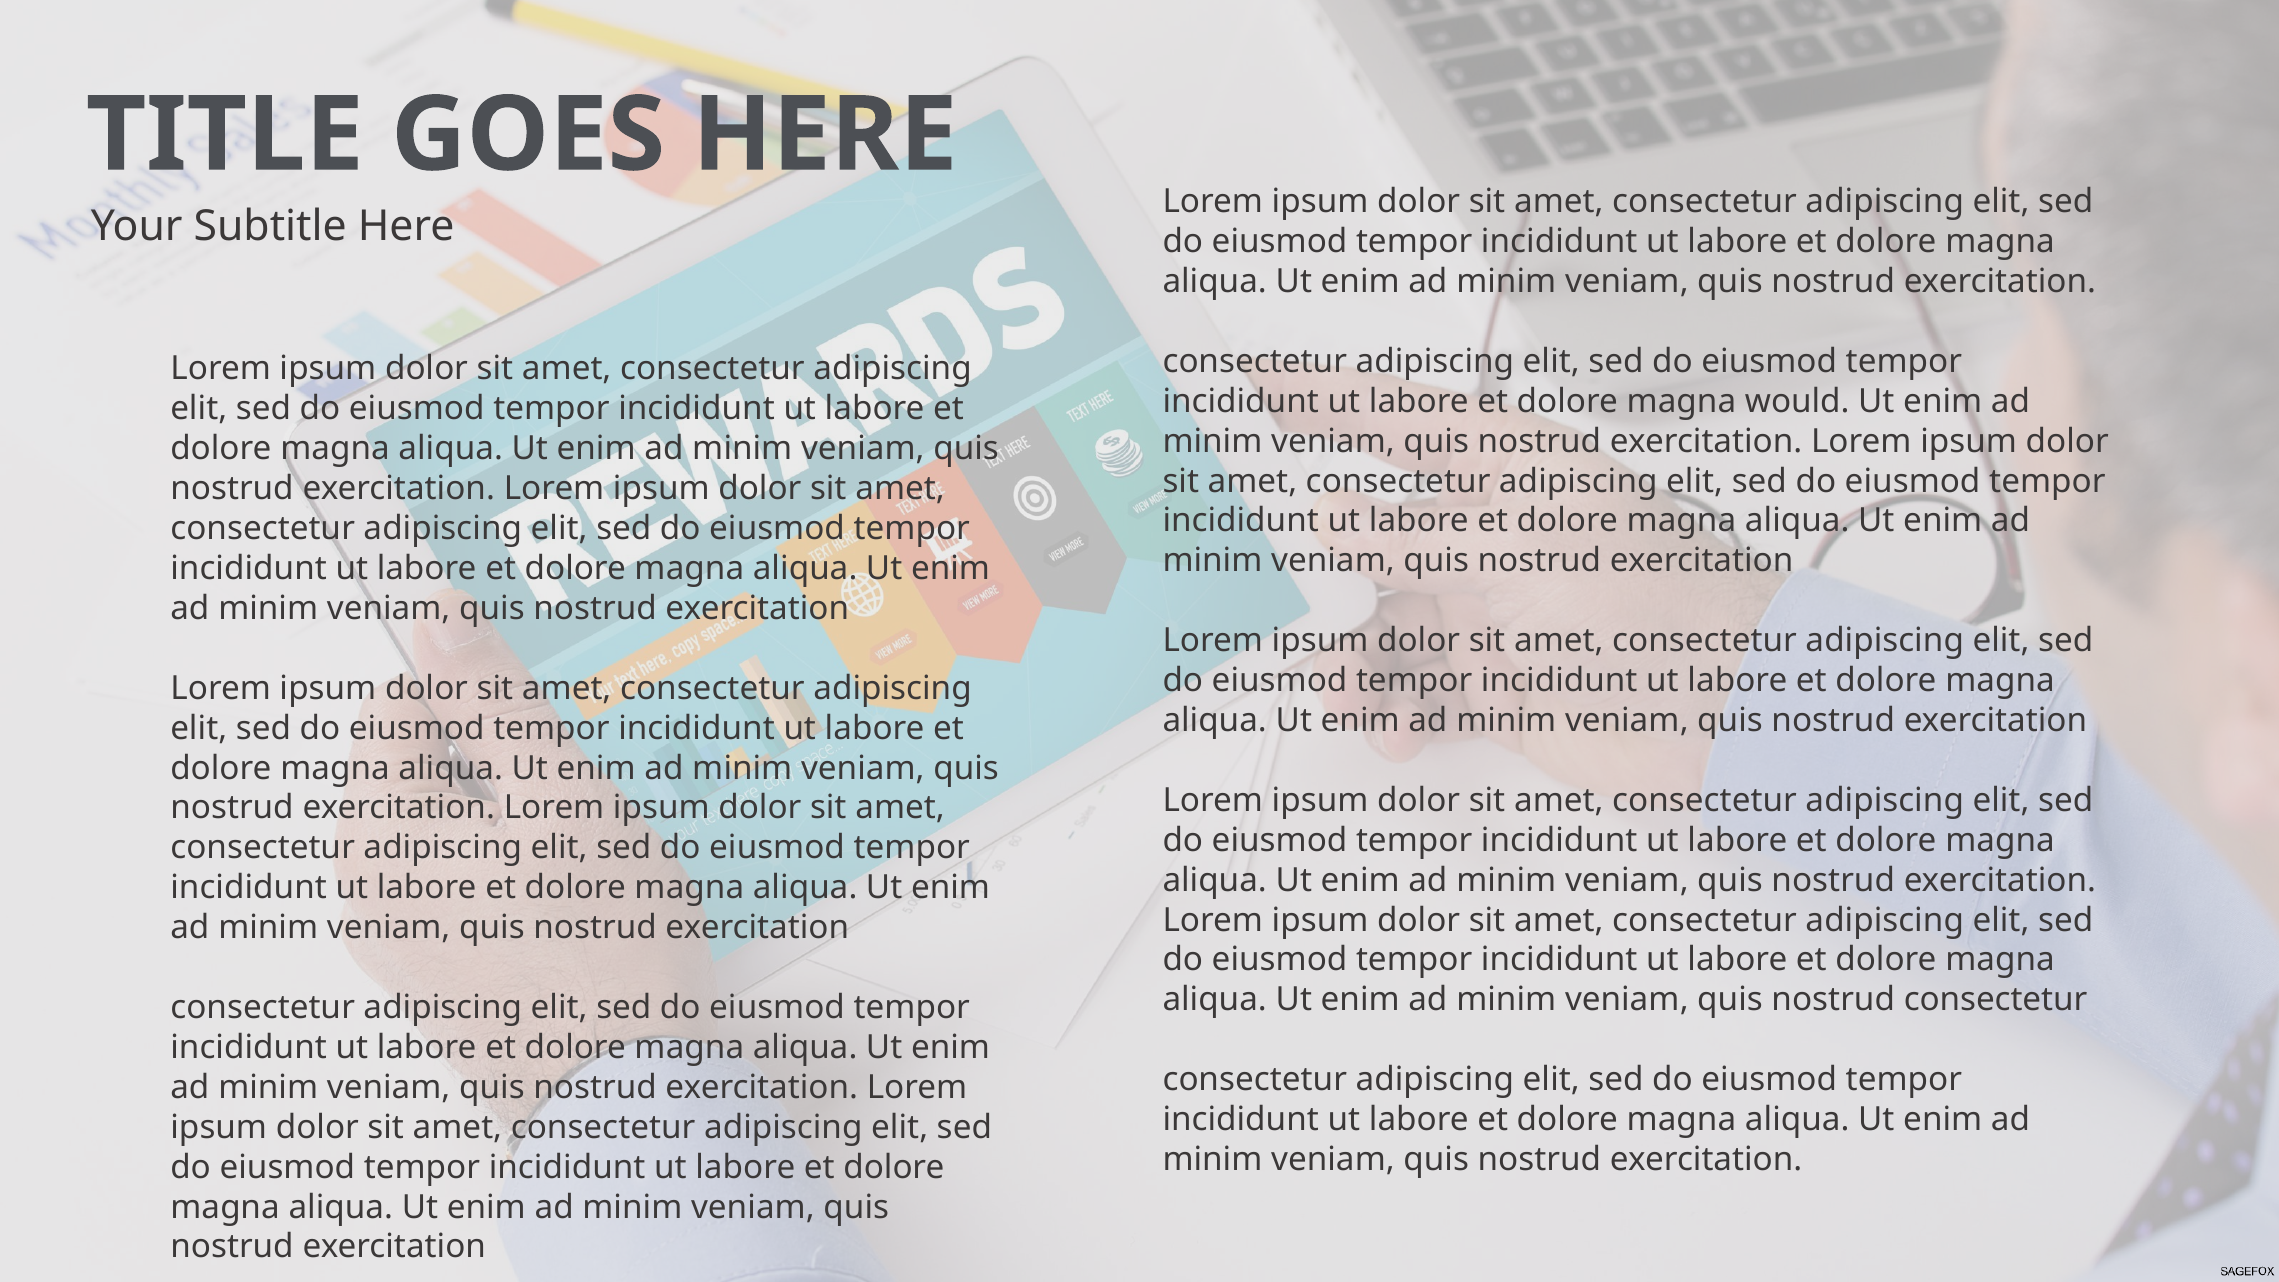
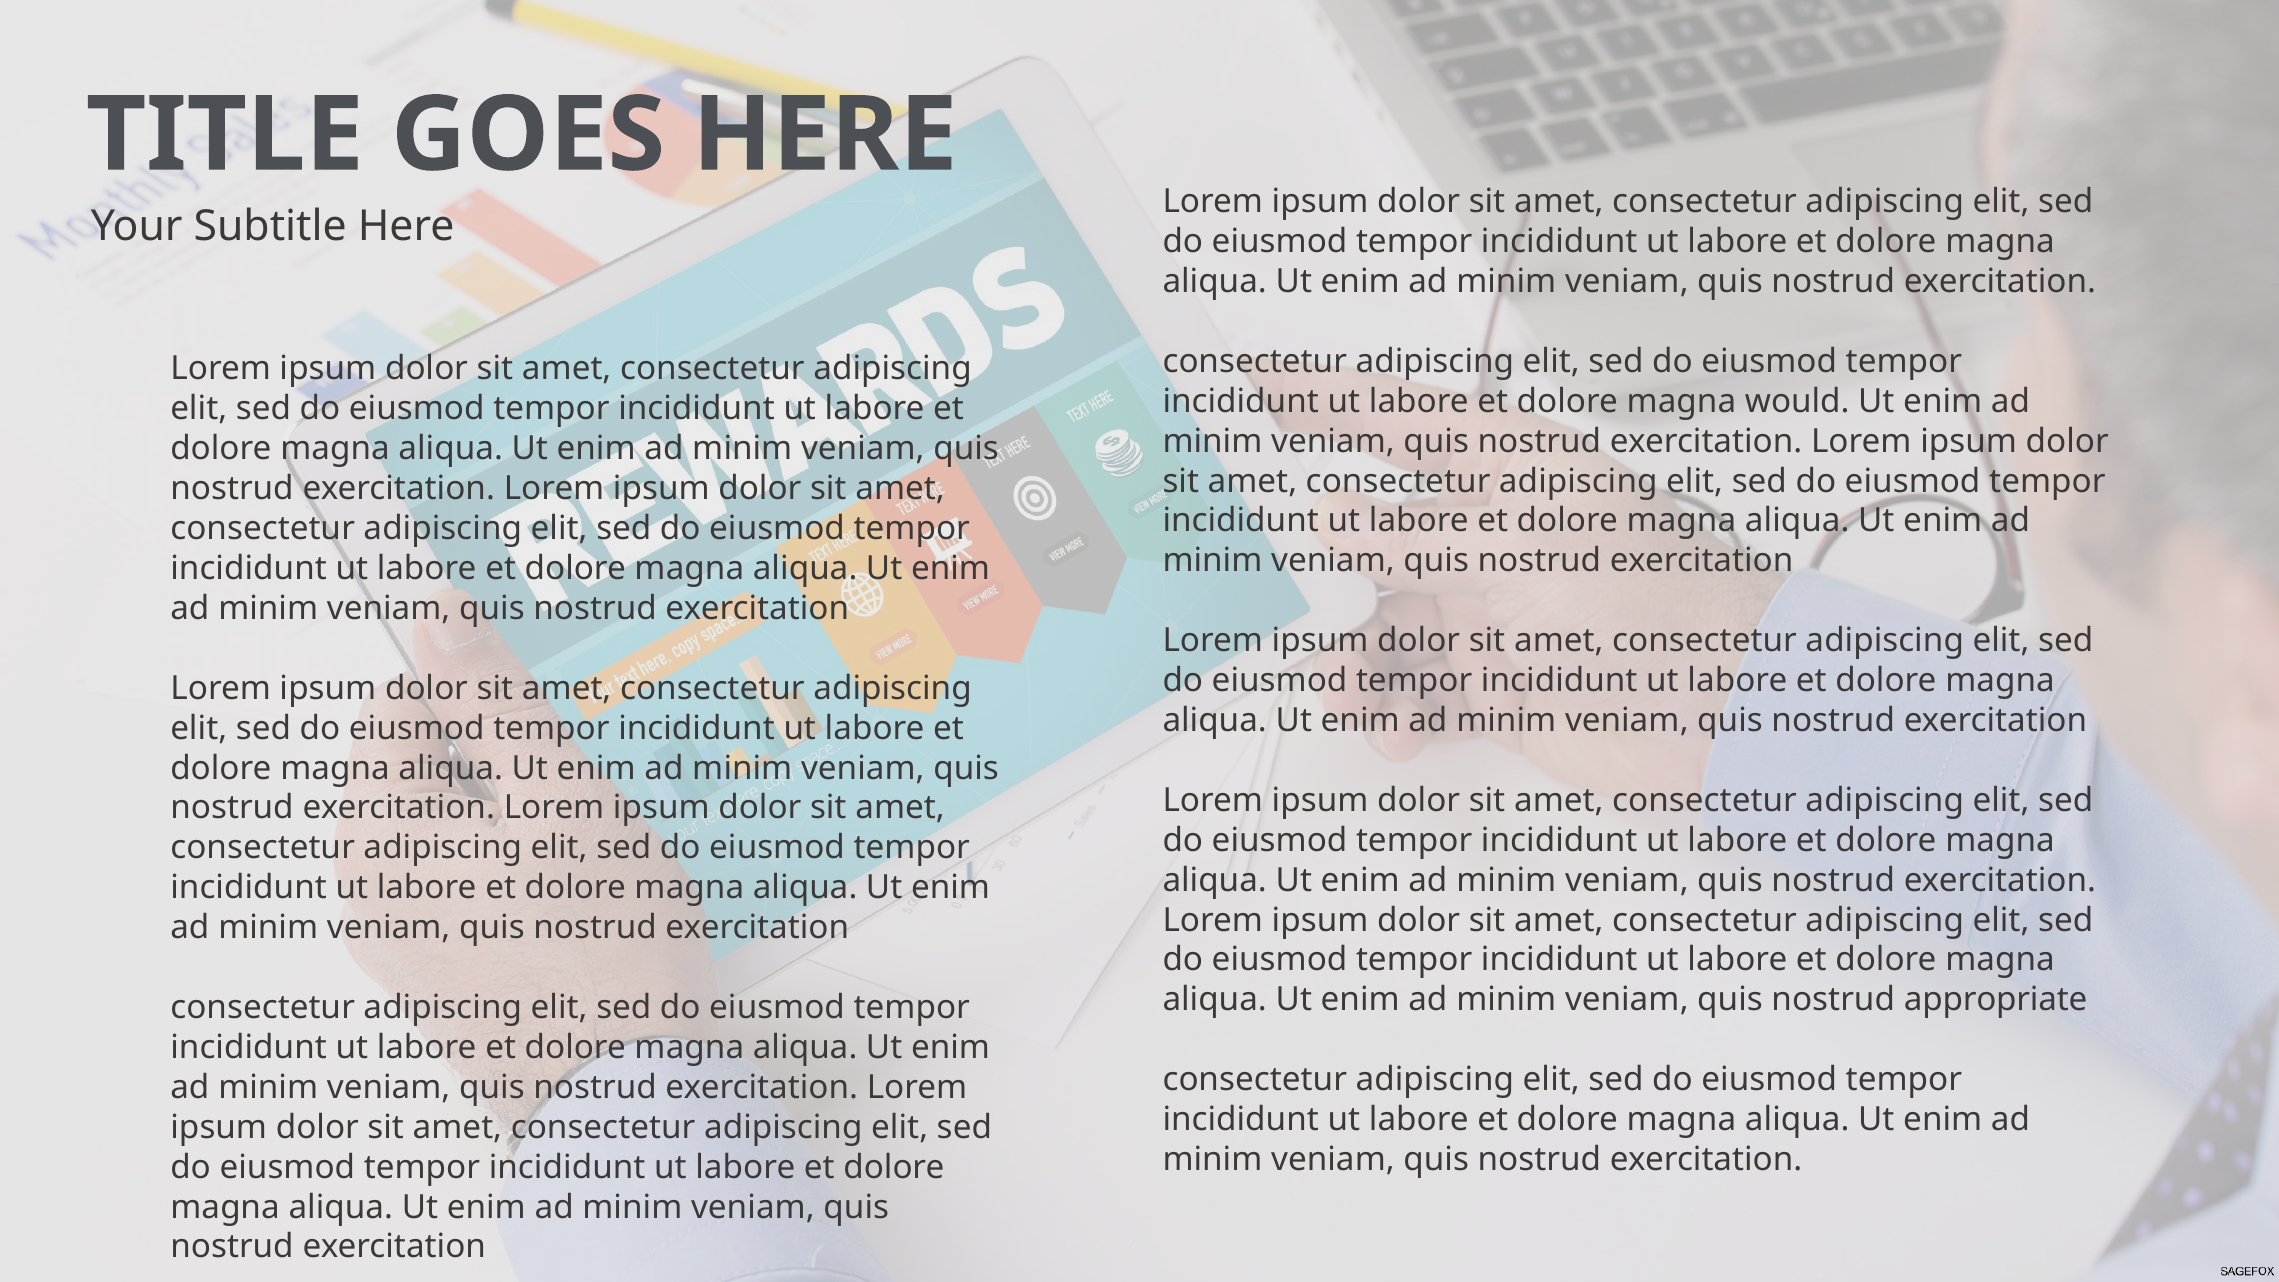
nostrud consectetur: consectetur -> appropriate
